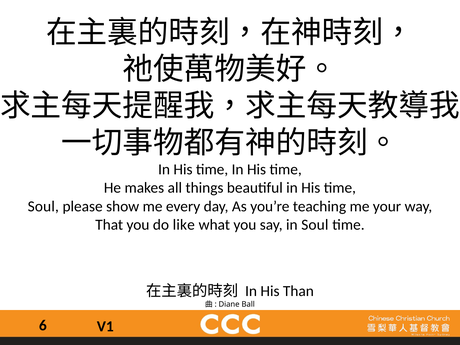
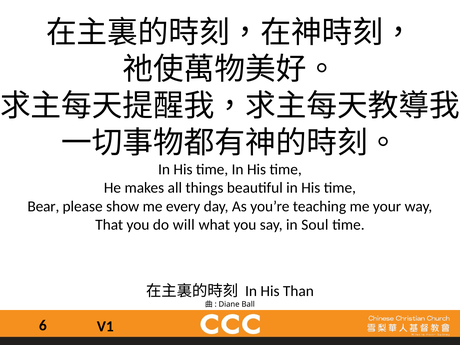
Soul at (43, 206): Soul -> Bear
like: like -> will
